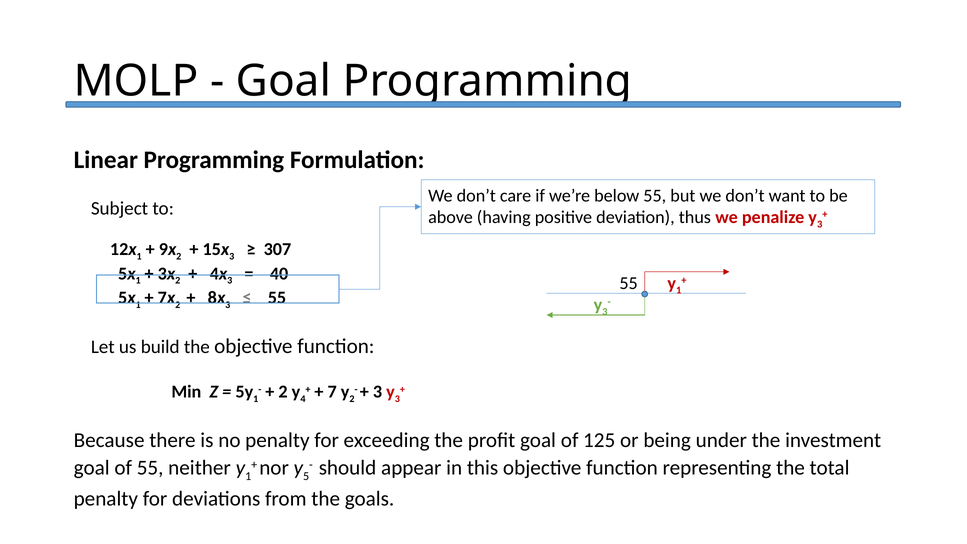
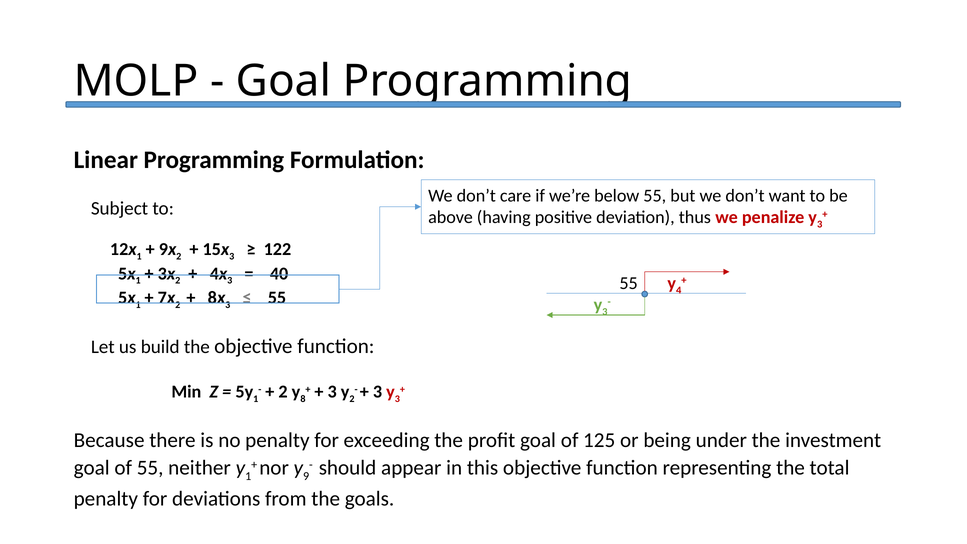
307: 307 -> 122
1 at (679, 290): 1 -> 4
4: 4 -> 8
7 at (332, 392): 7 -> 3
5: 5 -> 9
